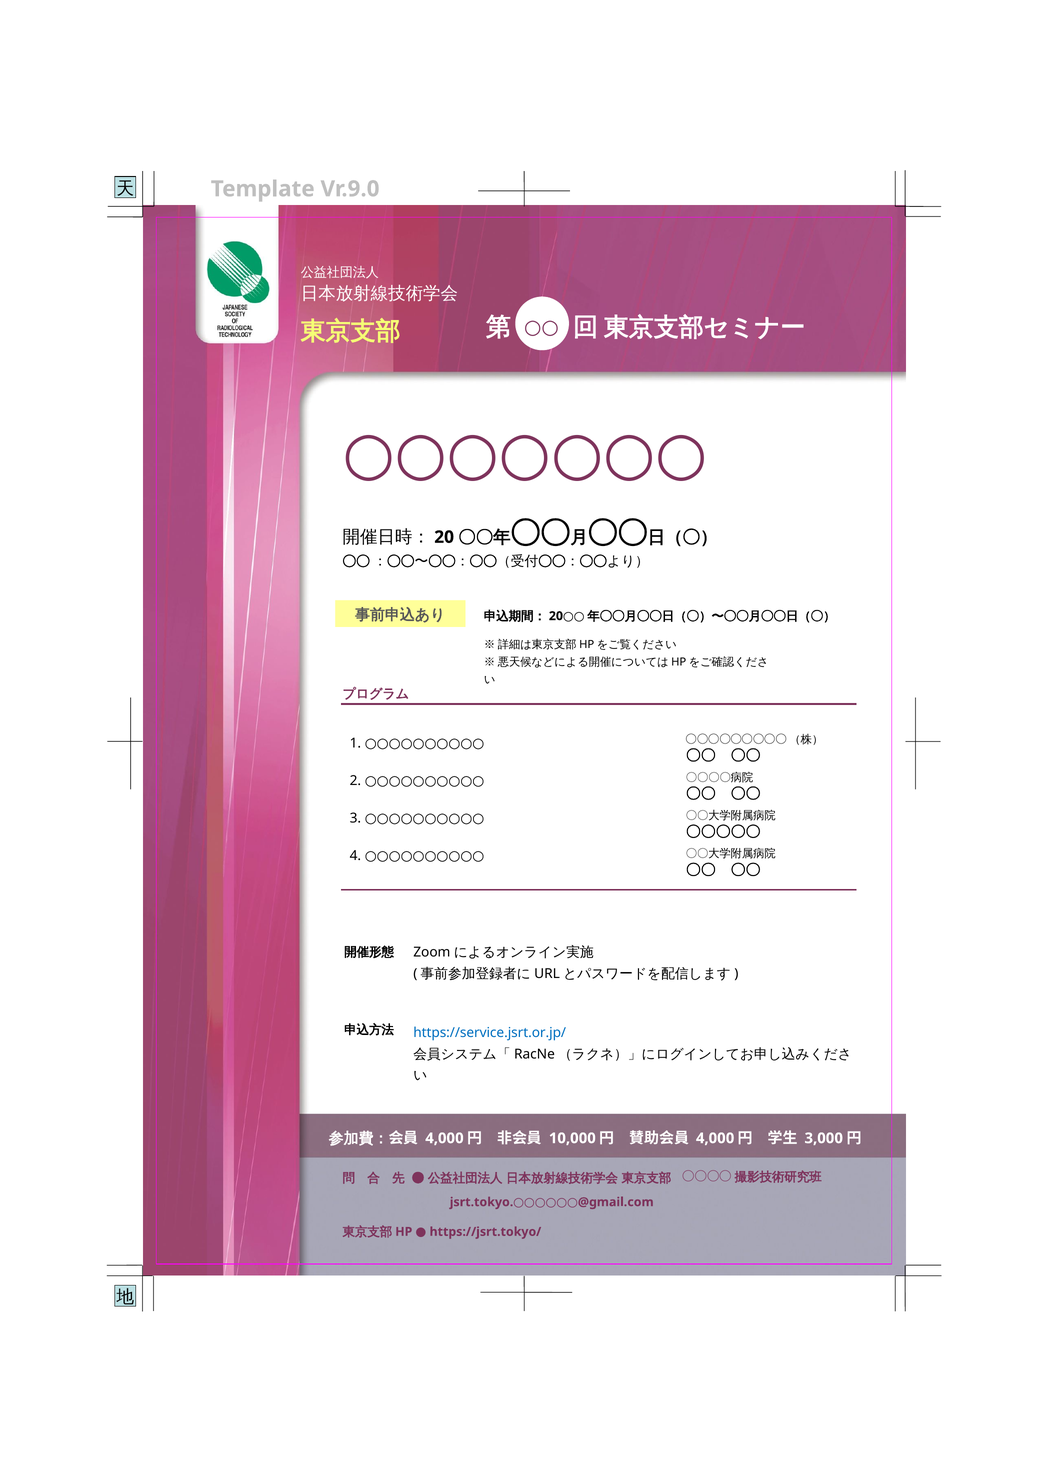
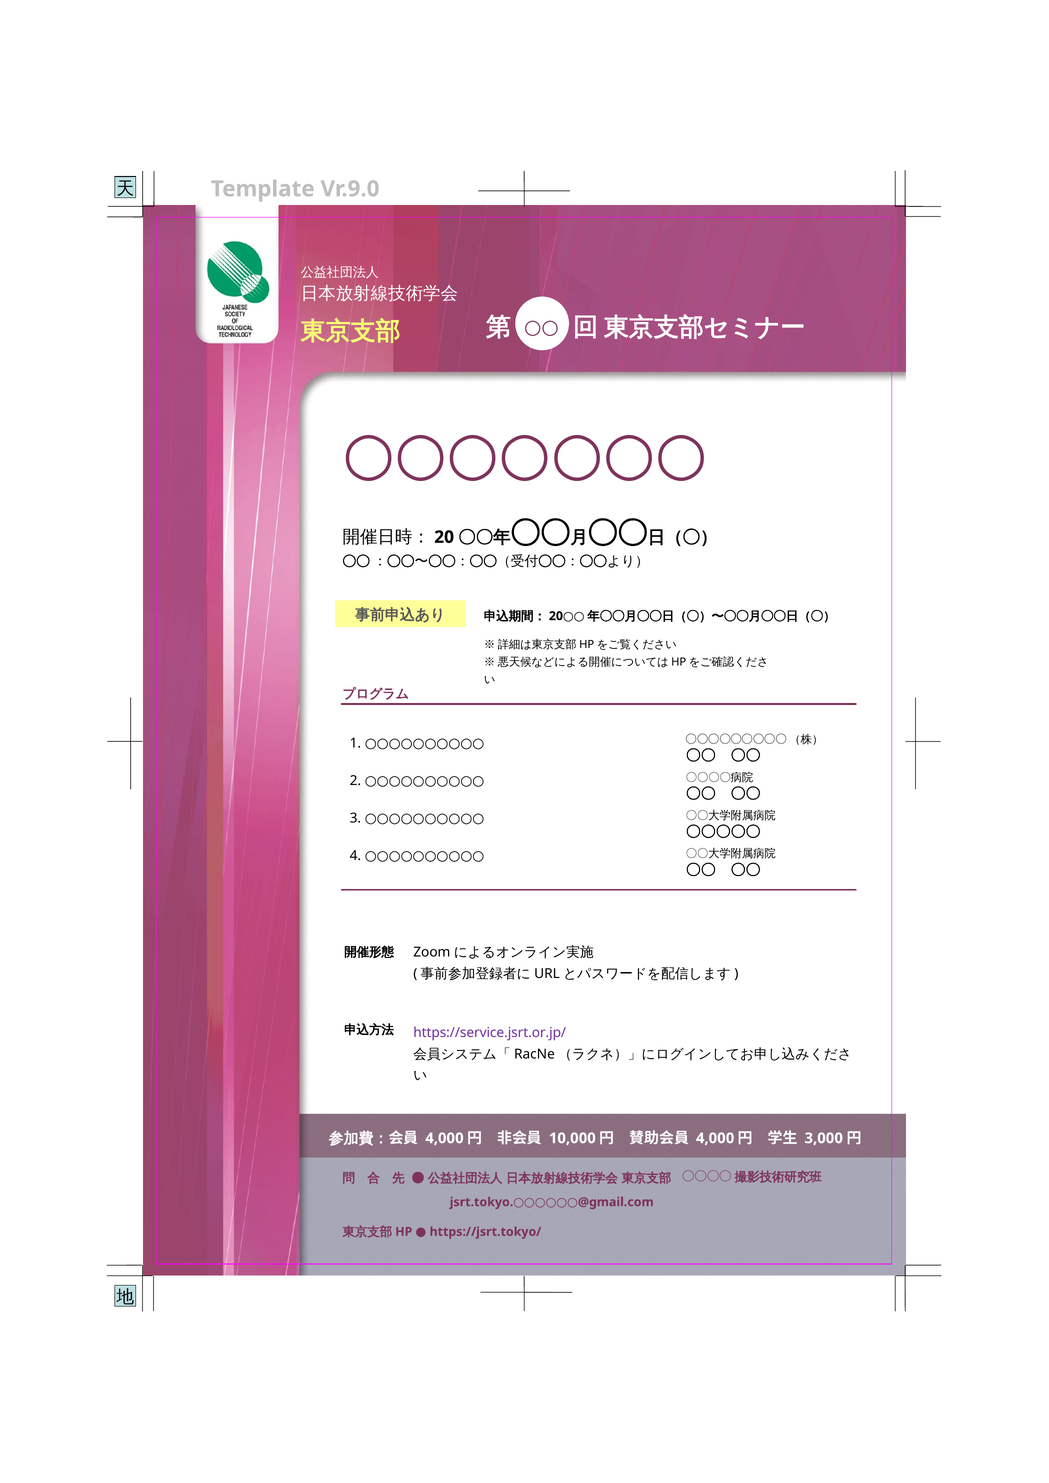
https://service.jsrt.or.jp/ colour: blue -> purple
